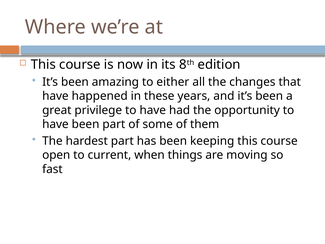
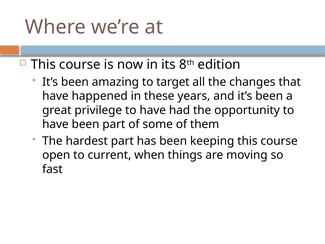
either: either -> target
